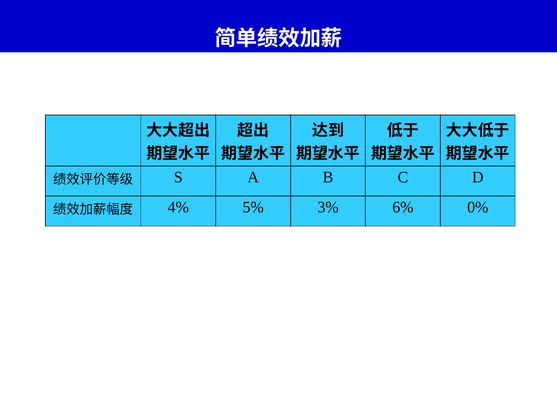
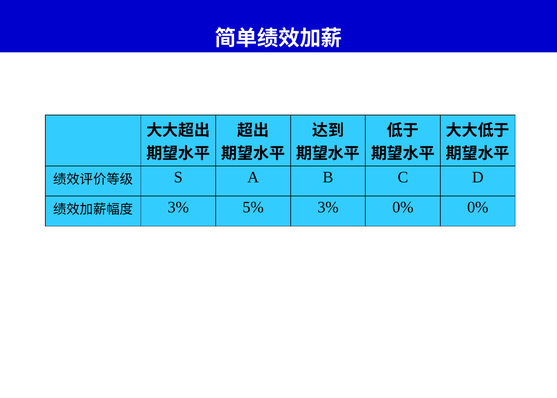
4% at (178, 207): 4% -> 3%
3% 6%: 6% -> 0%
